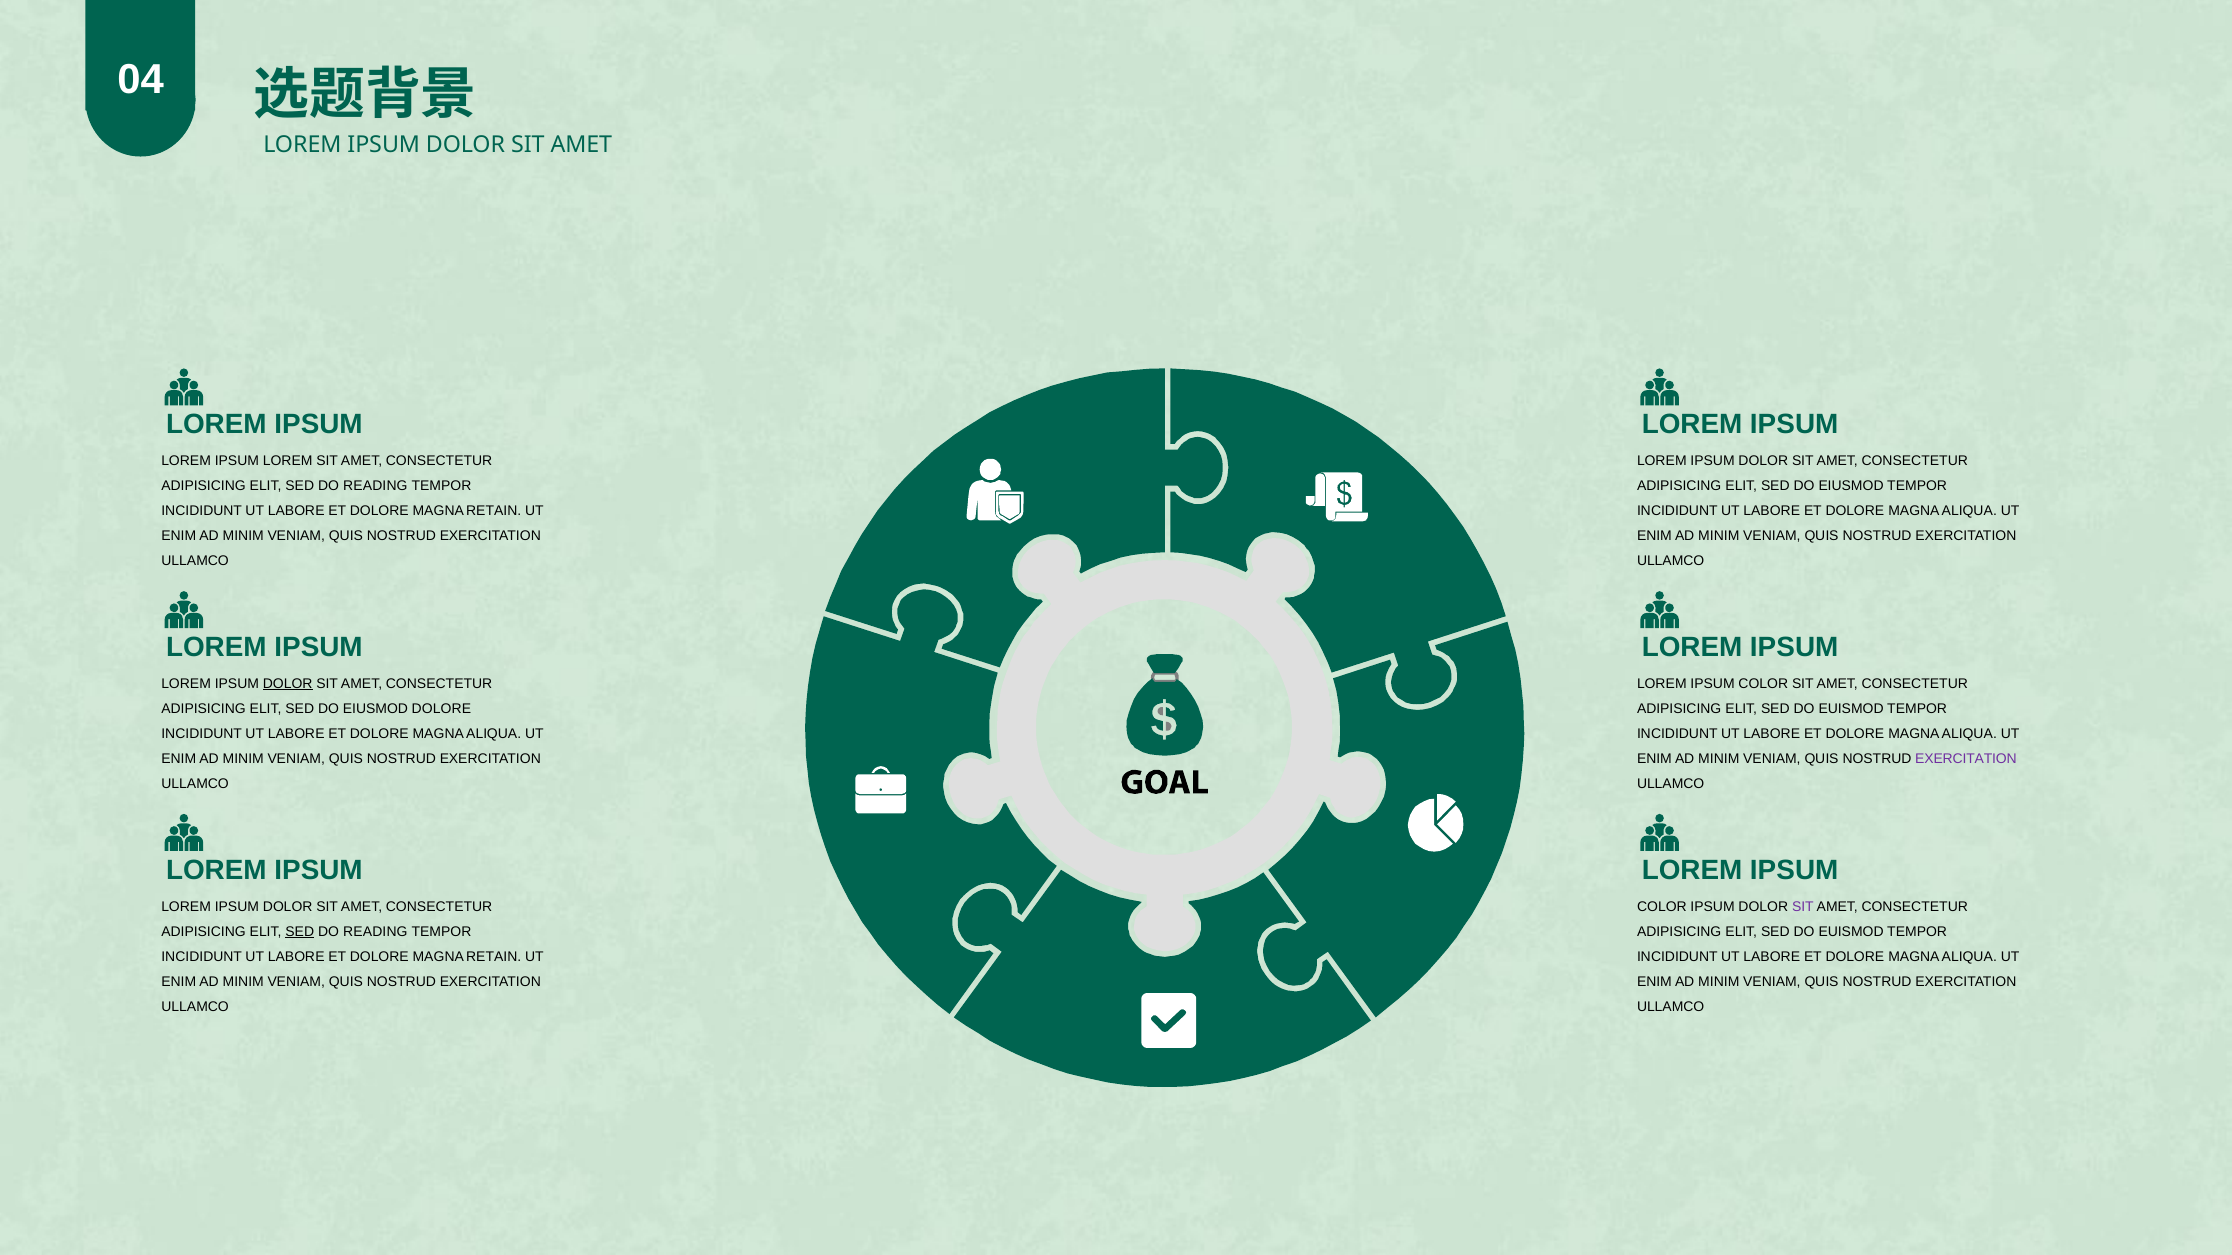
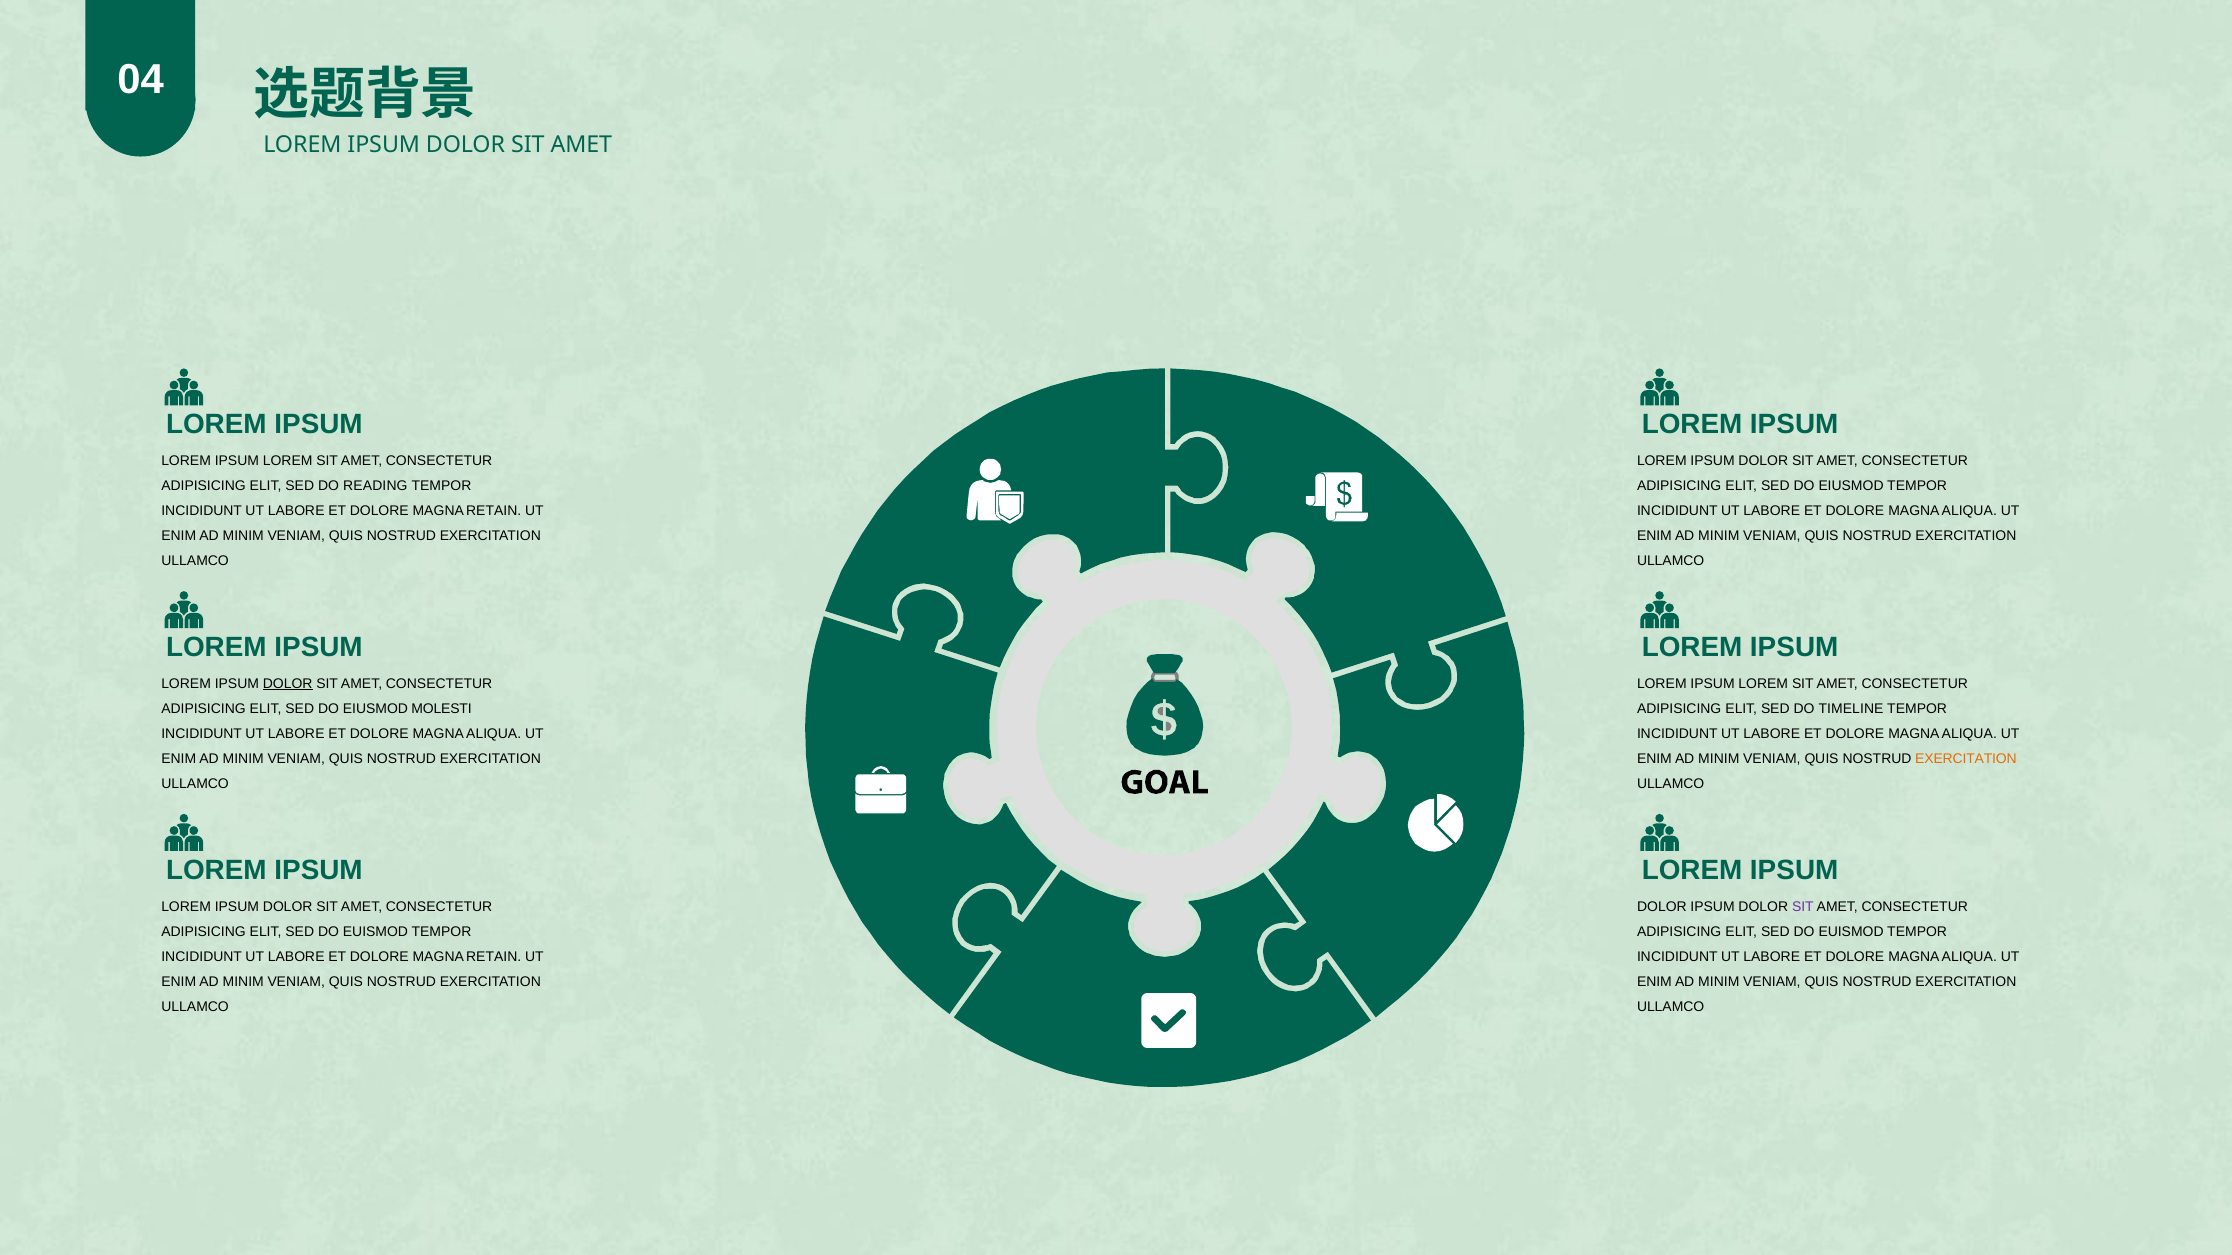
COLOR at (1763, 684): COLOR -> LOREM
EIUSMOD DOLORE: DOLORE -> MOLESTI
EUISMOD at (1851, 709): EUISMOD -> TIMELINE
EXERCITATION at (1966, 759) colour: purple -> orange
COLOR at (1662, 907): COLOR -> DOLOR
SED at (300, 932) underline: present -> none
READING at (375, 932): READING -> EUISMOD
